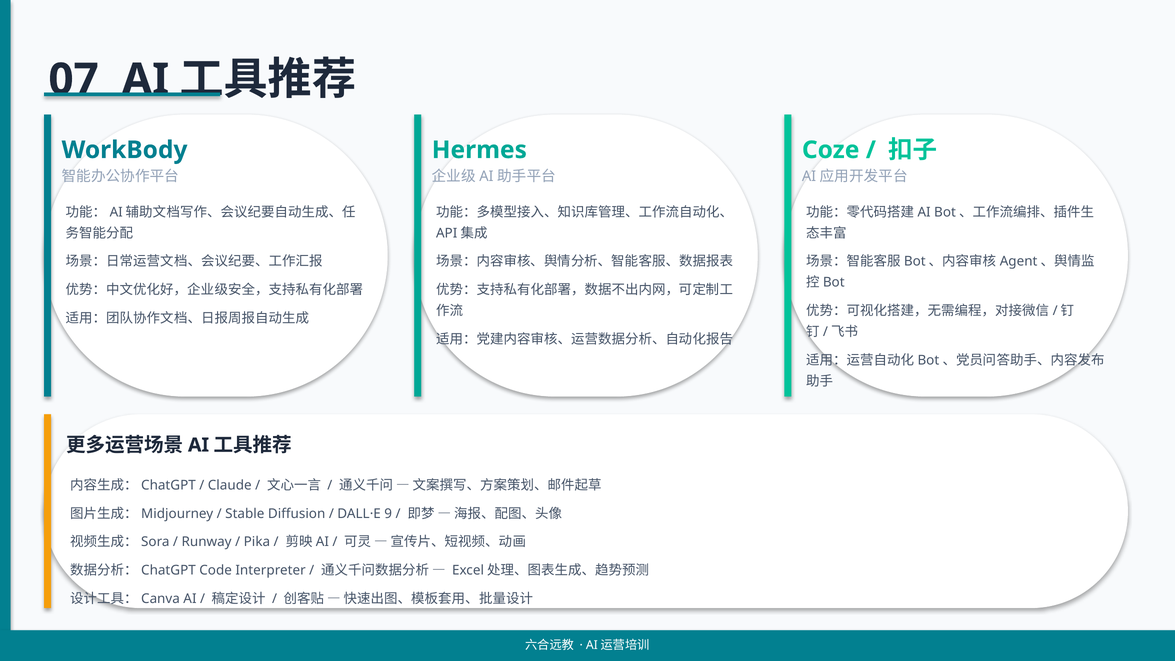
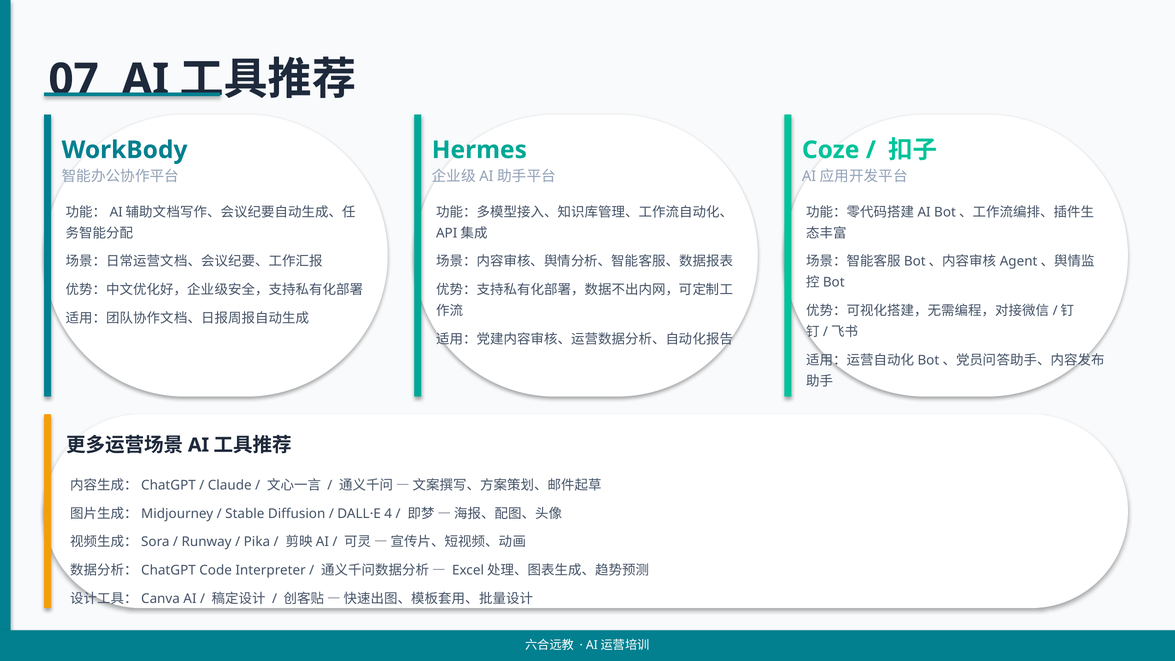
9: 9 -> 4
